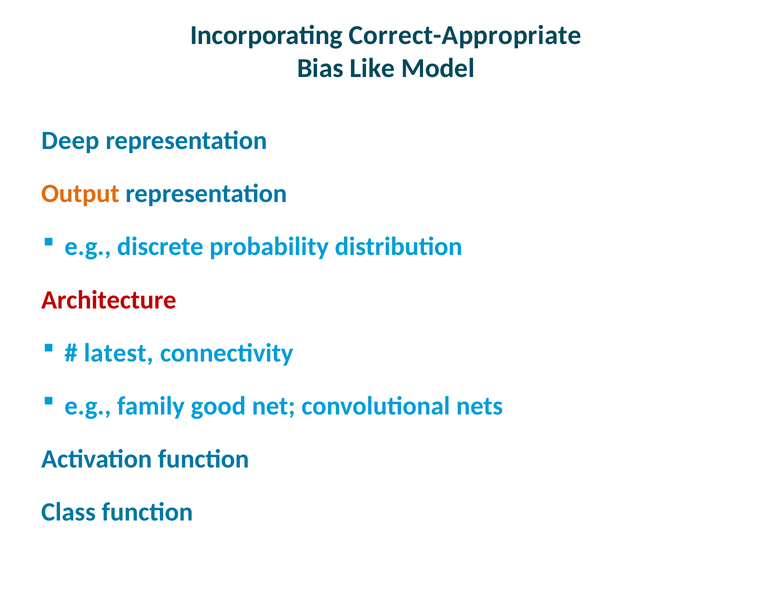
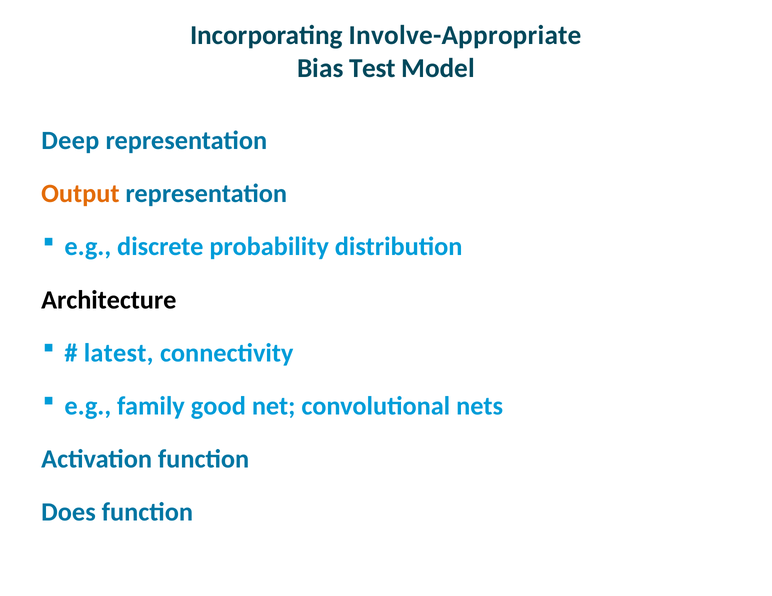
Correct-Appropriate: Correct-Appropriate -> Involve-Appropriate
Like: Like -> Test
Architecture colour: red -> black
Class: Class -> Does
